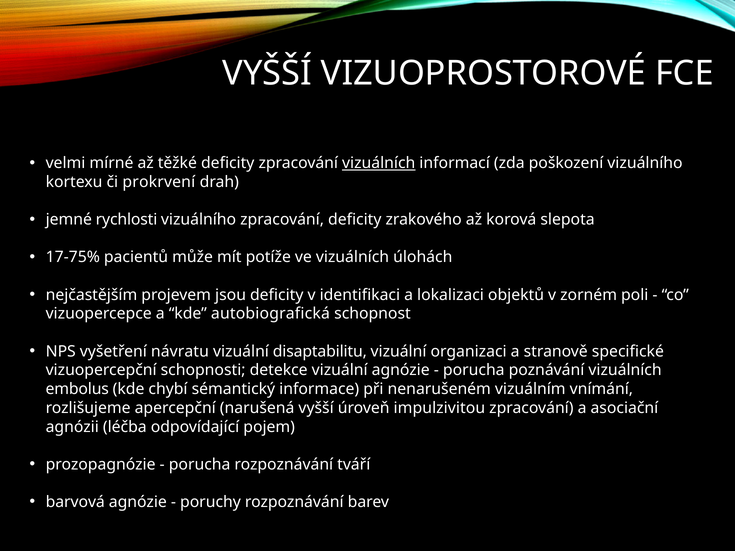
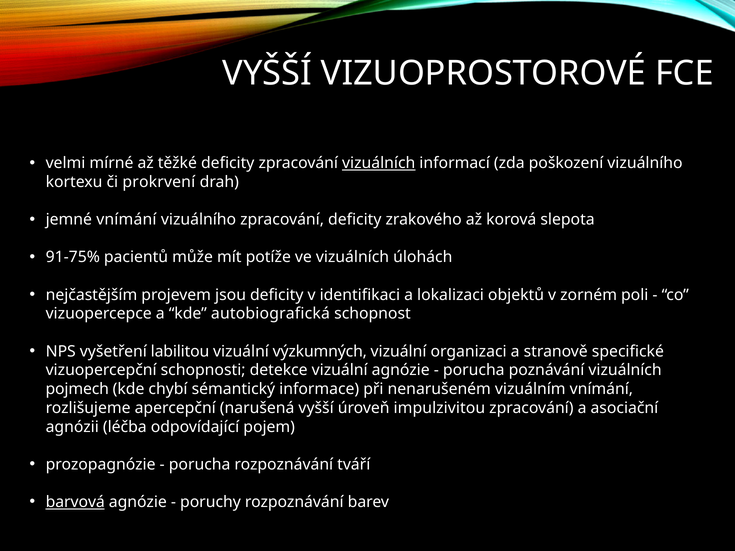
jemné rychlosti: rychlosti -> vnímání
17-75%: 17-75% -> 91-75%
návratu: návratu -> labilitou
disaptabilitu: disaptabilitu -> výzkumných
embolus: embolus -> pojmech
barvová underline: none -> present
